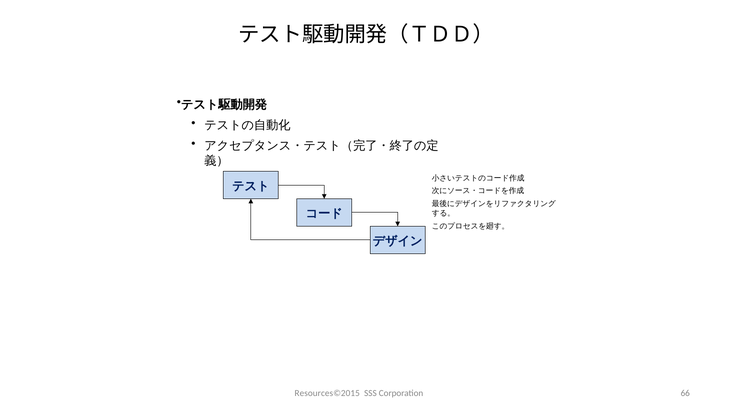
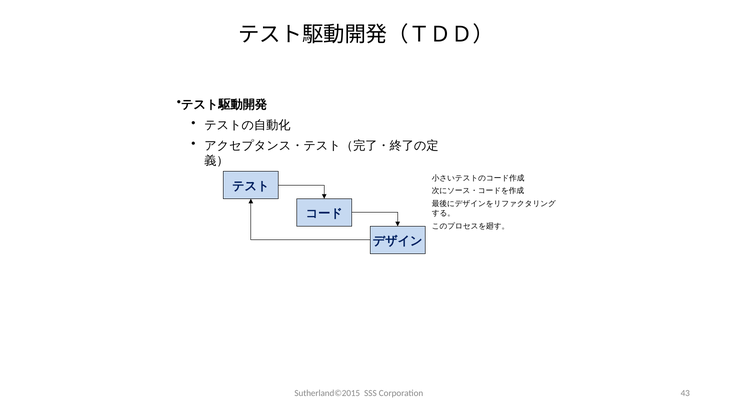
Resources©2015: Resources©2015 -> Sutherland©2015
66: 66 -> 43
